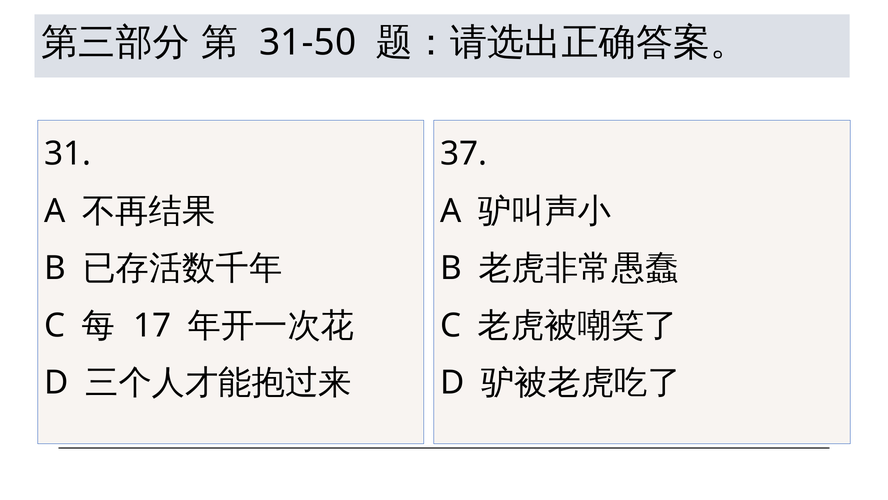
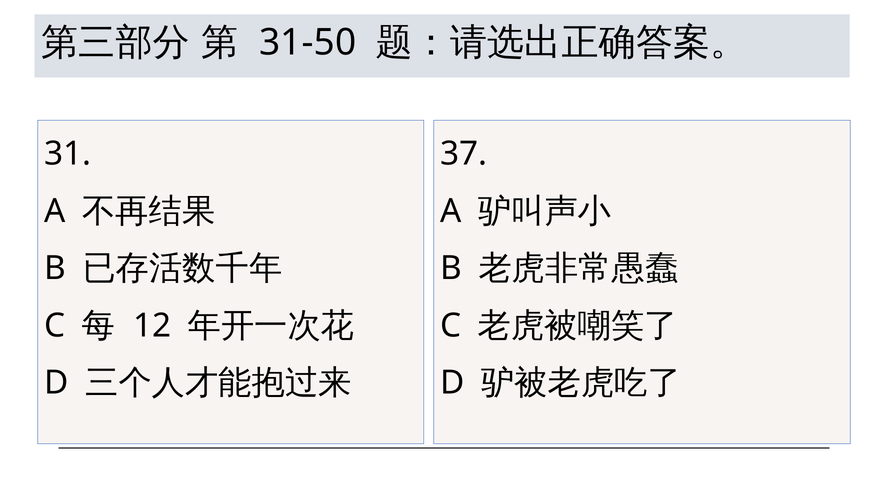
17: 17 -> 12
